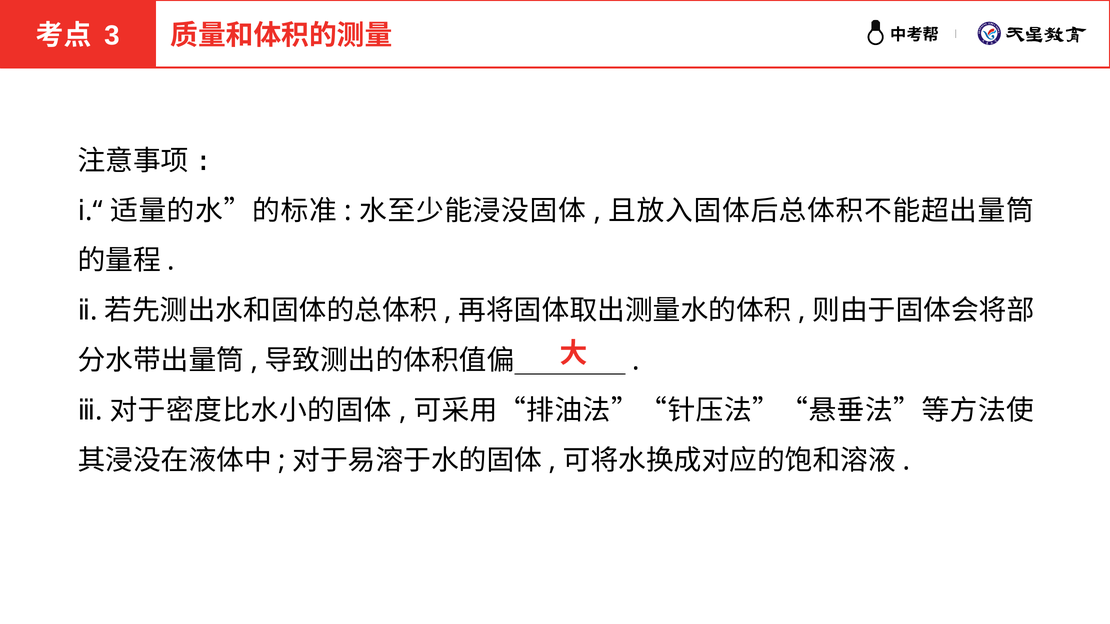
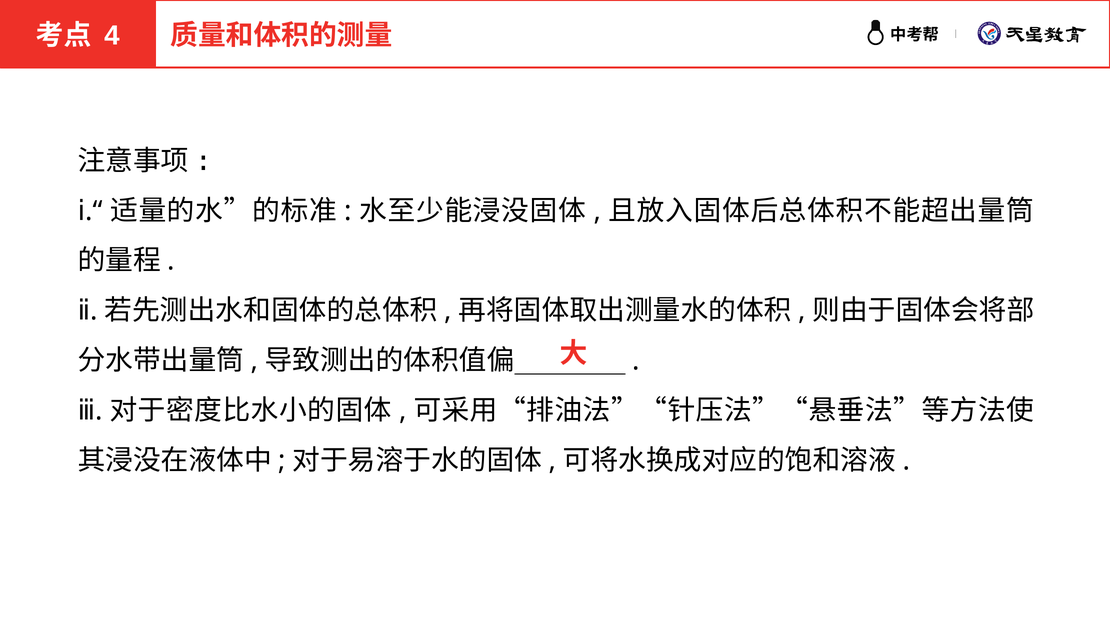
3: 3 -> 4
